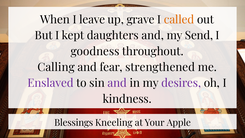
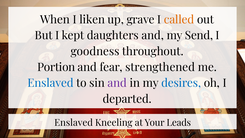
leave: leave -> liken
Calling: Calling -> Portion
Enslaved at (51, 83) colour: purple -> blue
desires colour: purple -> blue
kindness: kindness -> departed
Blessings at (74, 123): Blessings -> Enslaved
Apple: Apple -> Leads
